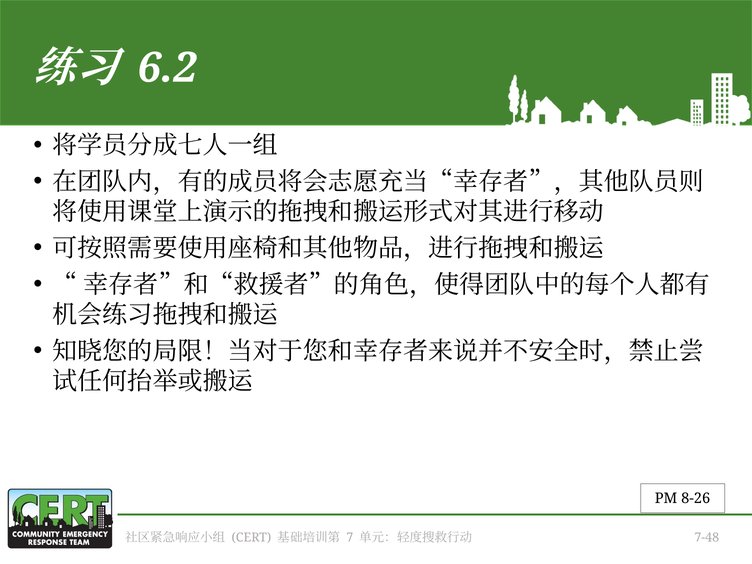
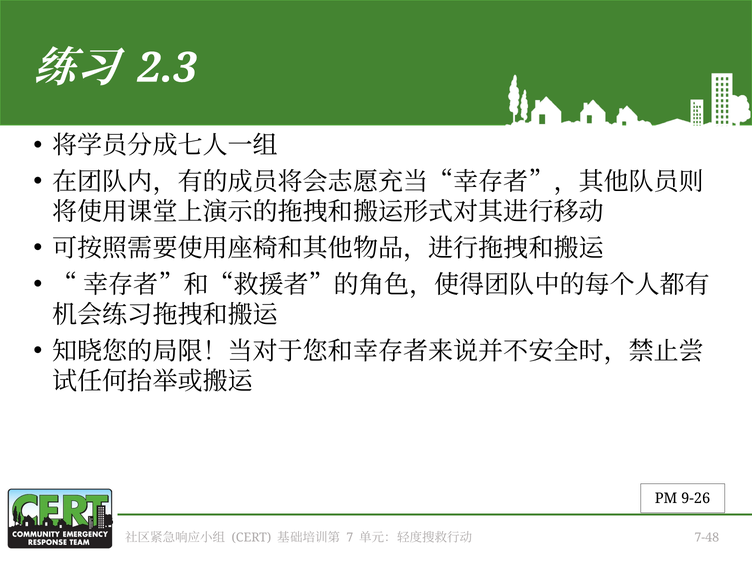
6.2: 6.2 -> 2.3
8-26: 8-26 -> 9-26
